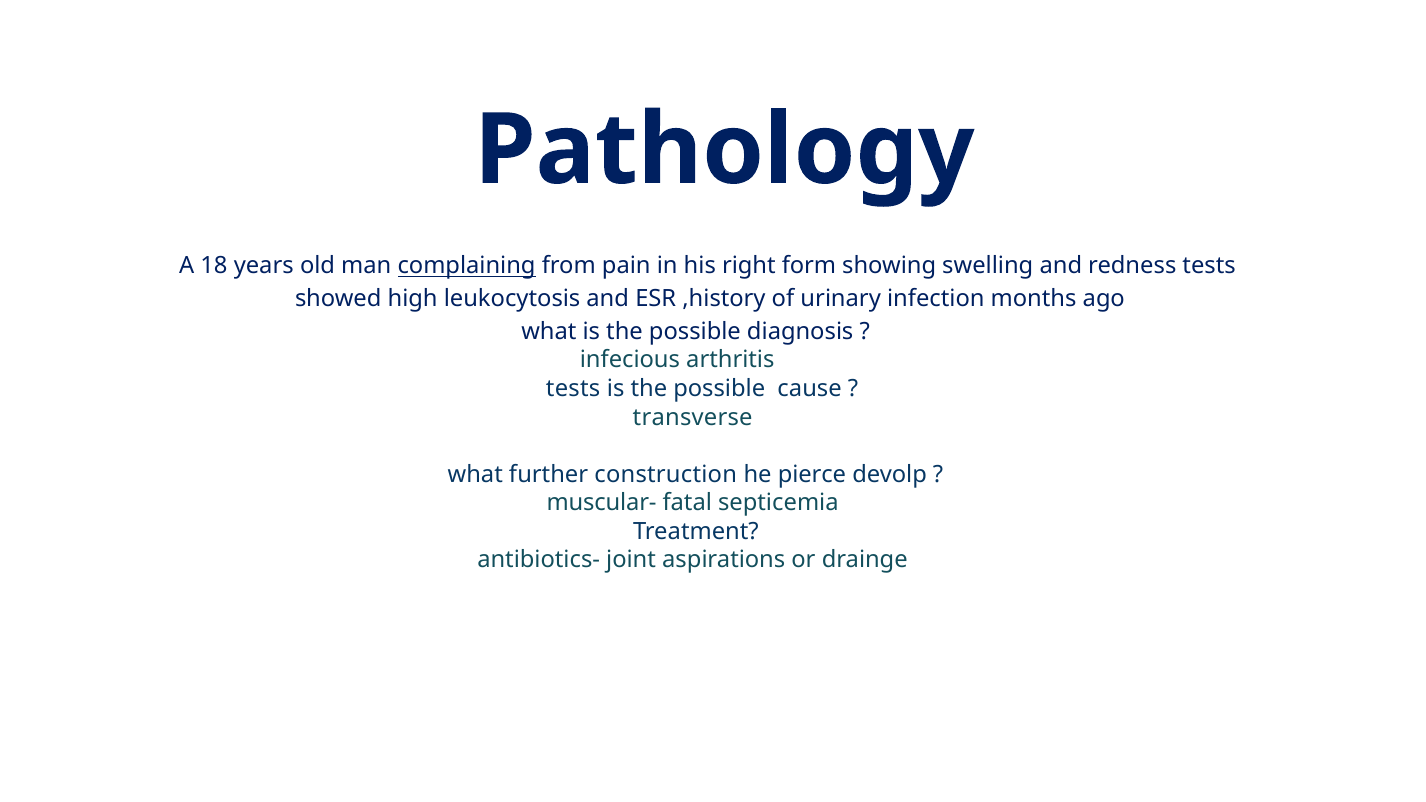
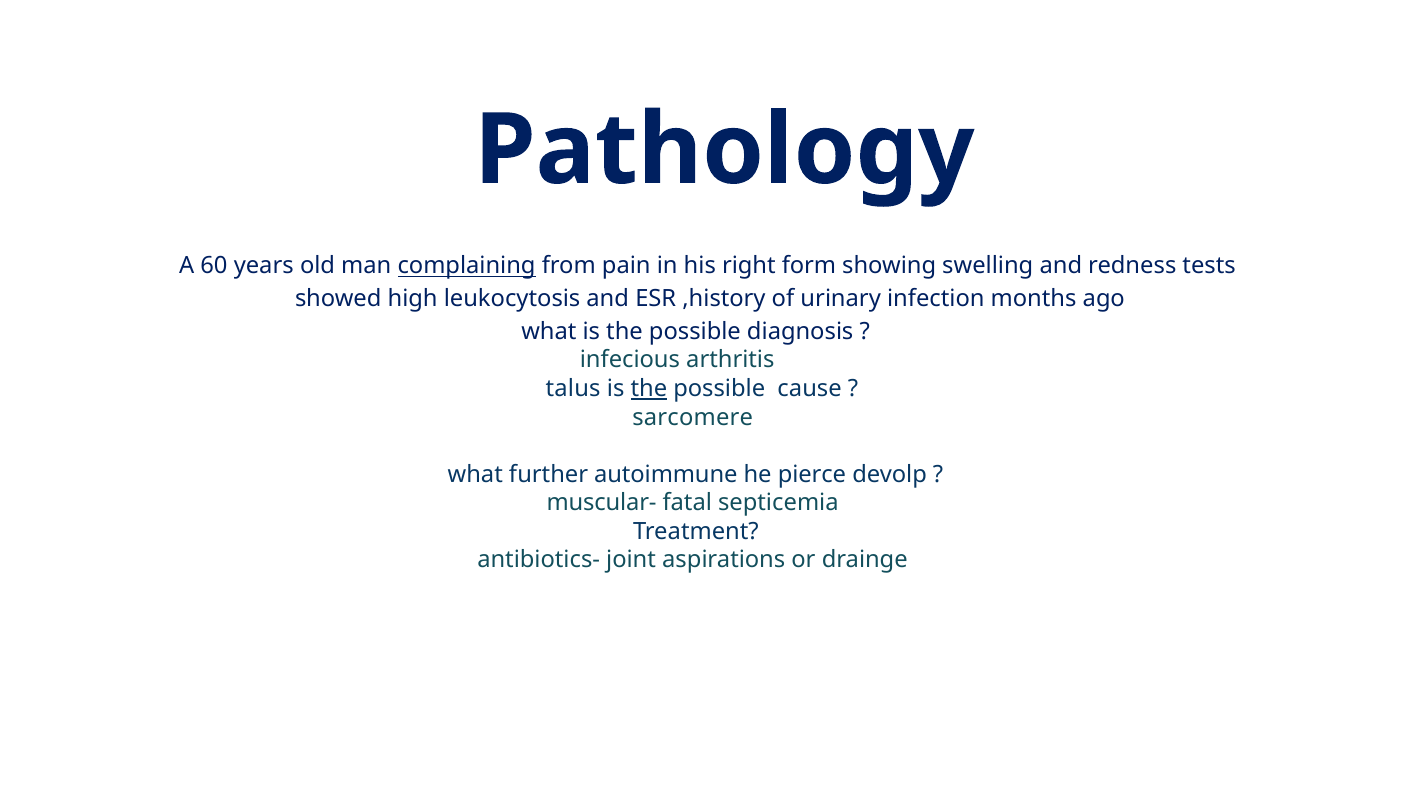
18: 18 -> 60
tests at (573, 389): tests -> talus
the at (649, 389) underline: none -> present
transverse: transverse -> sarcomere
construction: construction -> autoimmune
